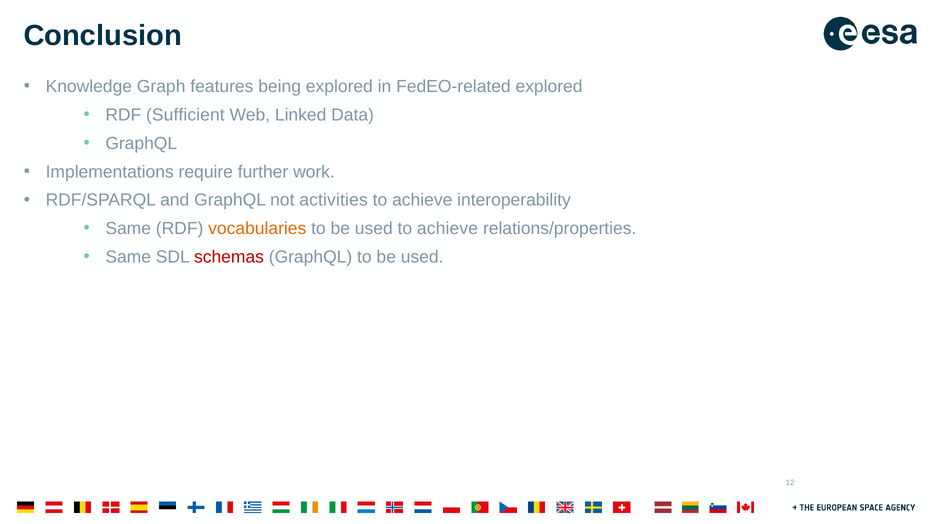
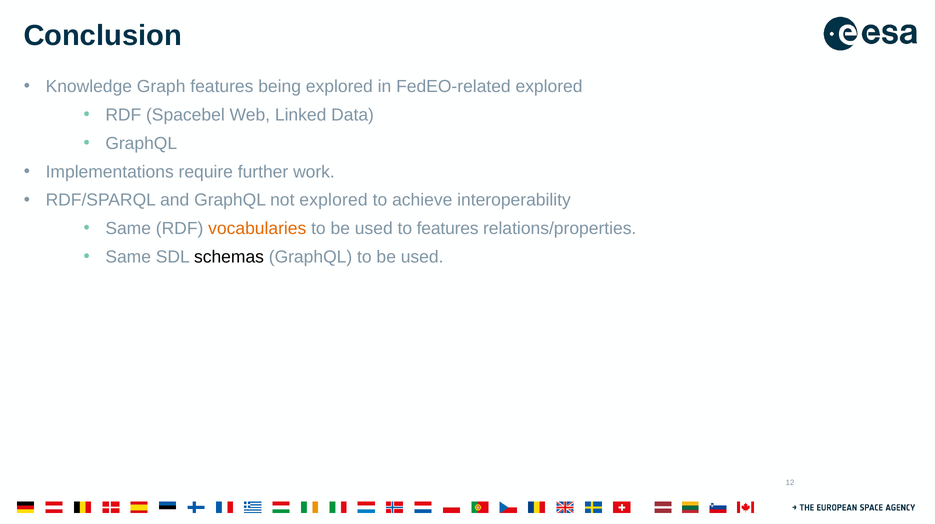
Sufficient: Sufficient -> Spacebel
not activities: activities -> explored
used to achieve: achieve -> features
schemas colour: red -> black
